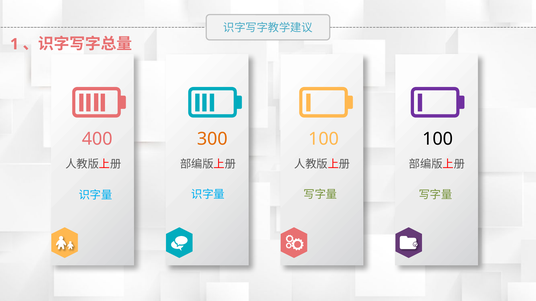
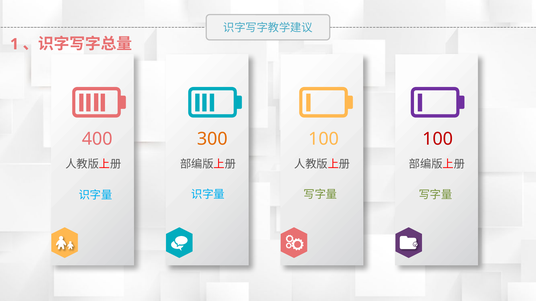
100 at (438, 139) colour: black -> red
